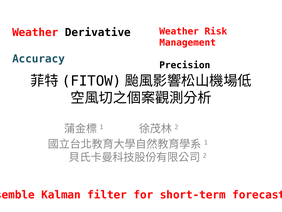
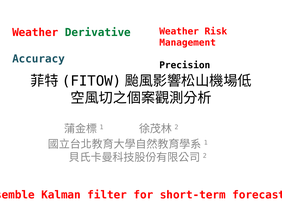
Derivative colour: black -> green
